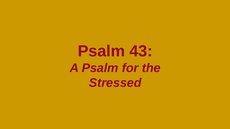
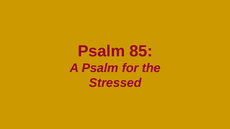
43: 43 -> 85
